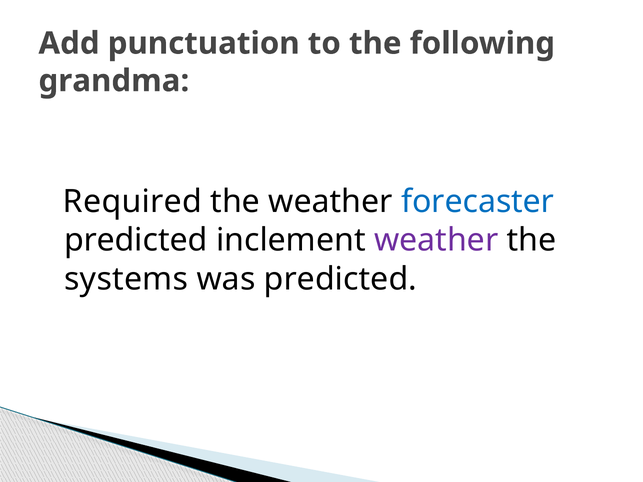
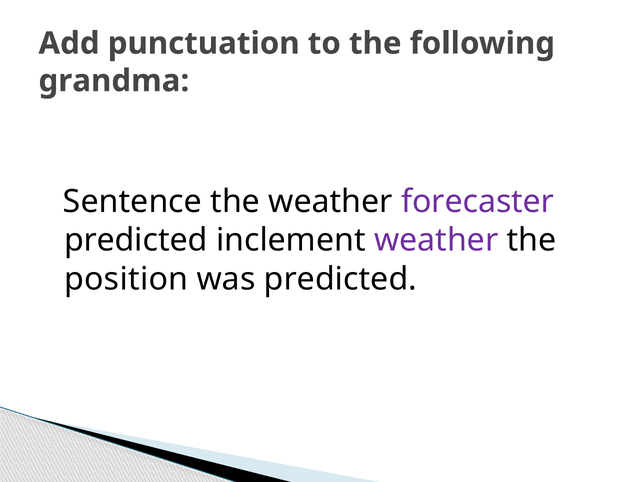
Required: Required -> Sentence
forecaster colour: blue -> purple
systems: systems -> position
